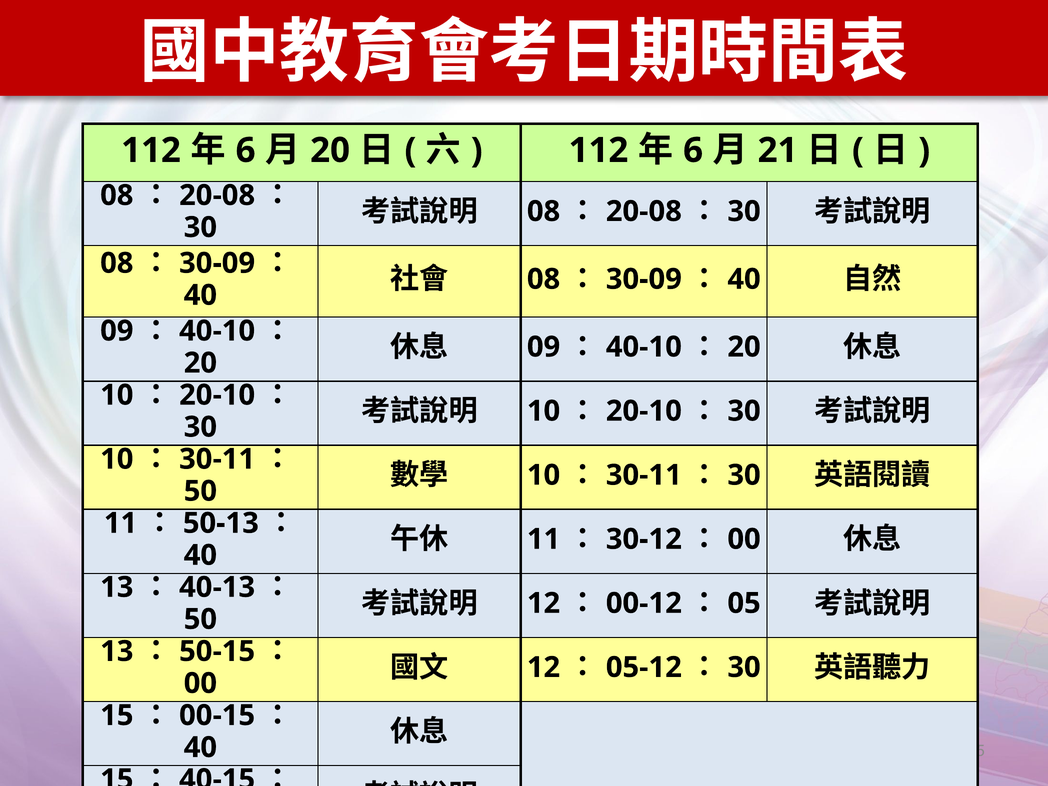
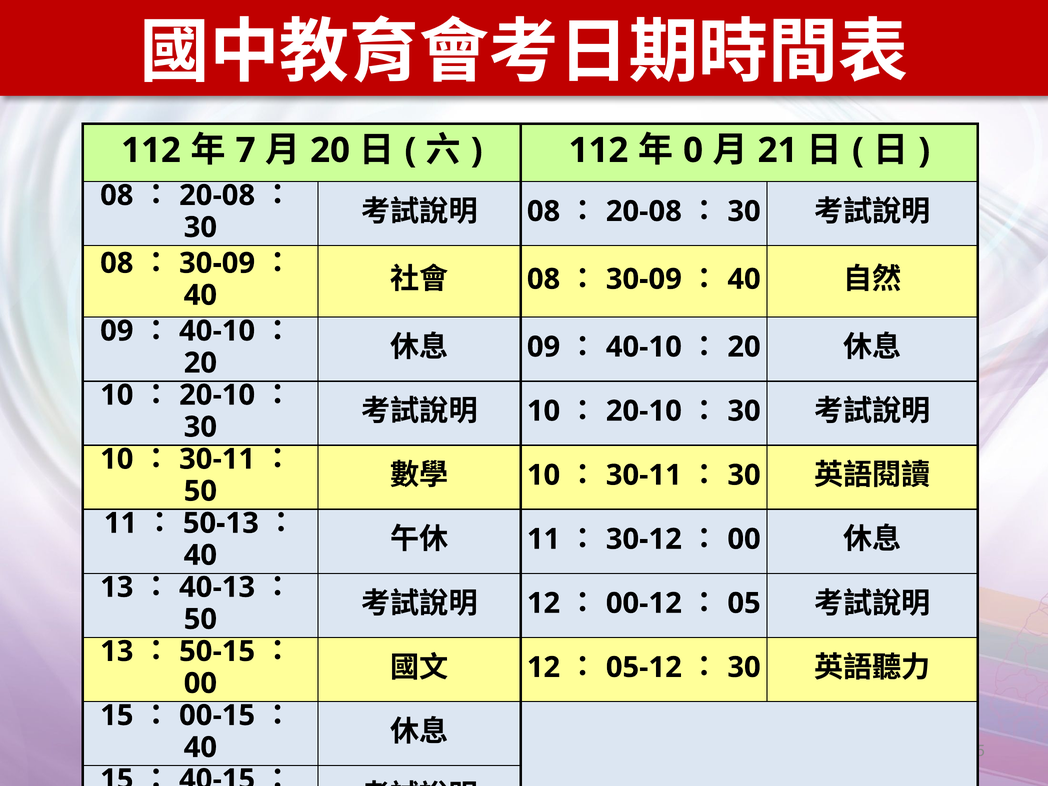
6 at (246, 150): 6 -> 7
6 at (693, 150): 6 -> 0
